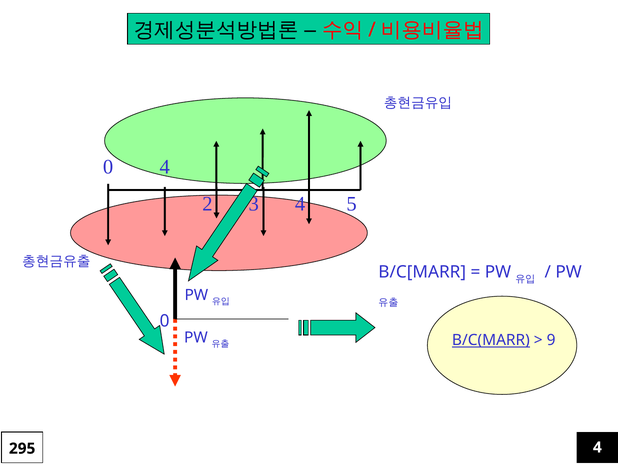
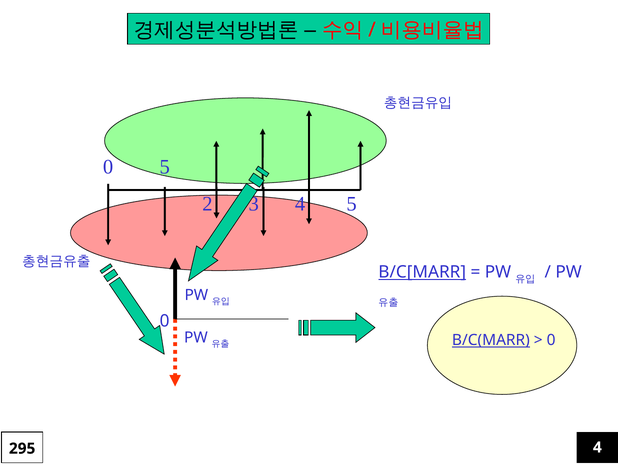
0 4: 4 -> 5
B/C[MARR underline: none -> present
9 at (551, 340): 9 -> 0
